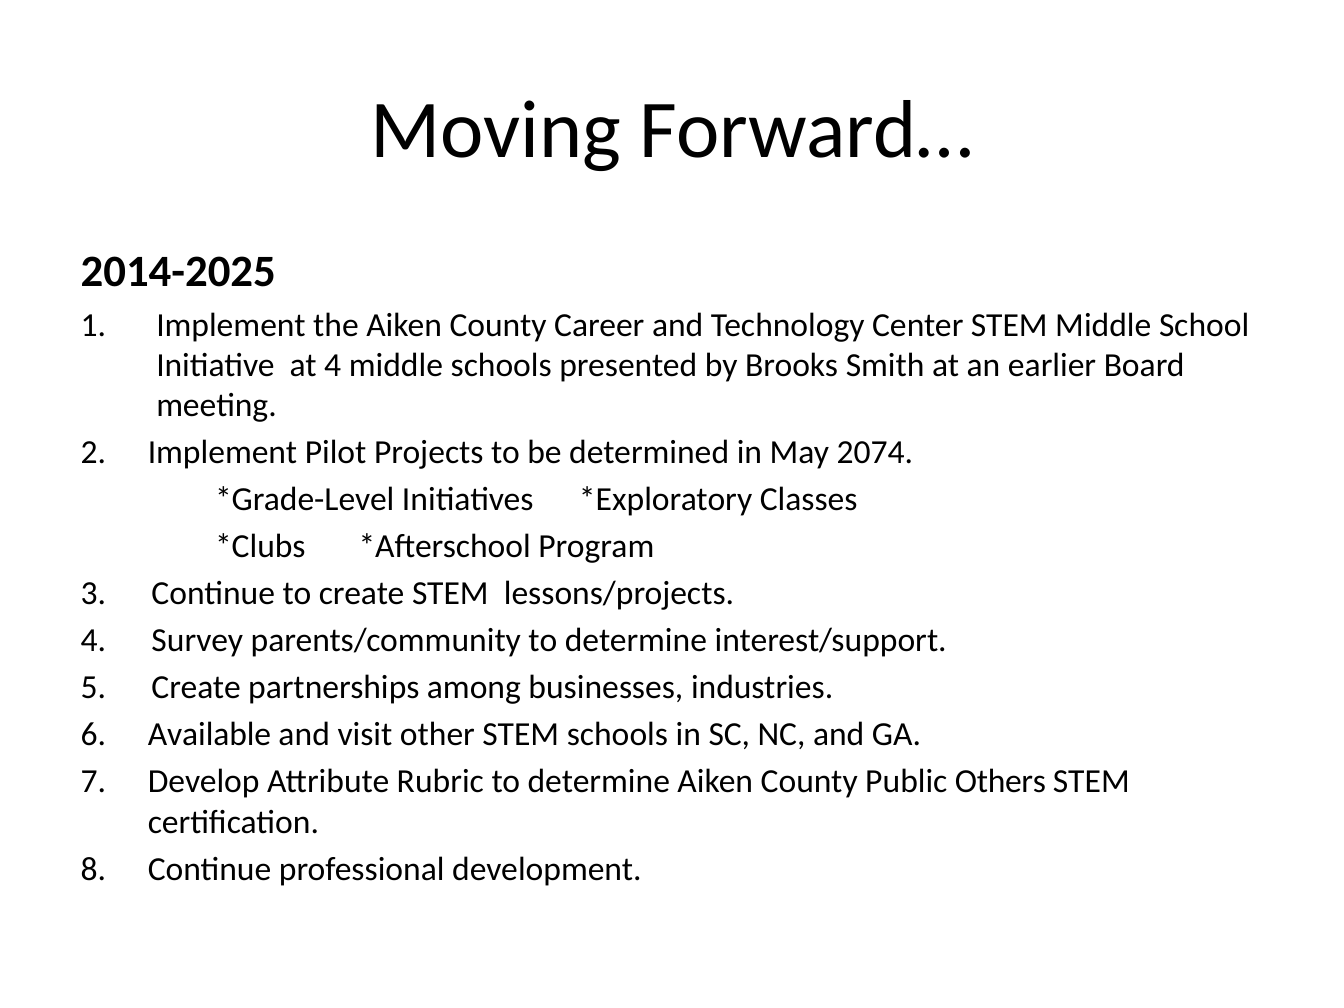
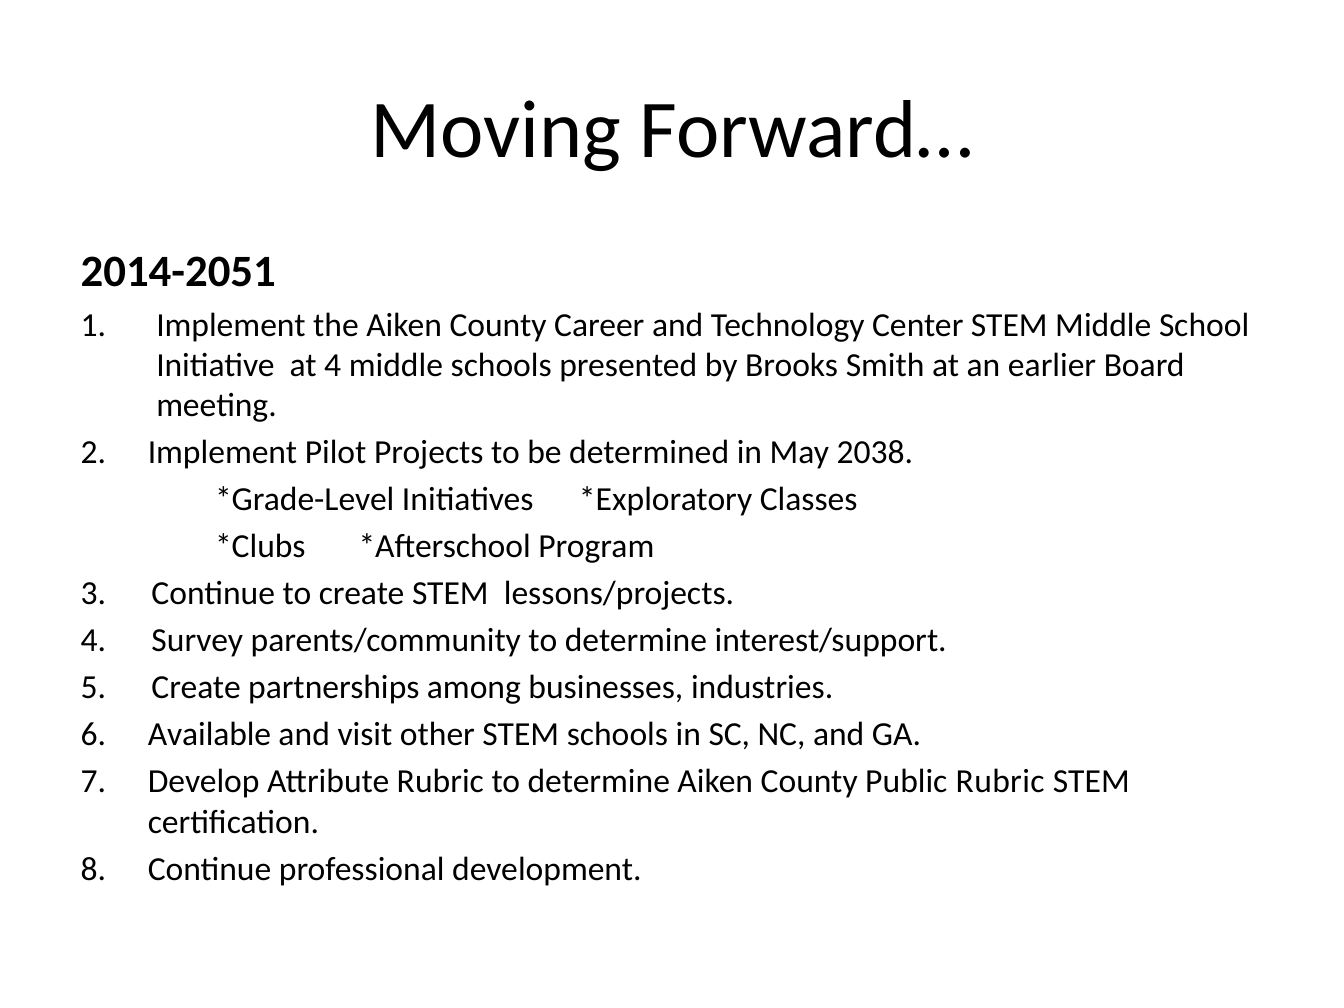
2014-2025: 2014-2025 -> 2014-2051
2074: 2074 -> 2038
Public Others: Others -> Rubric
